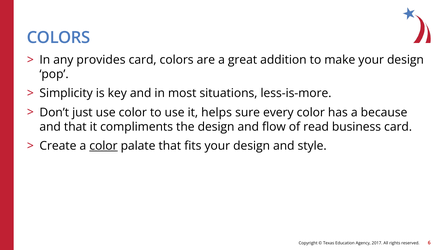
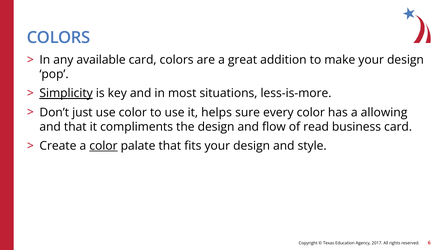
provides: provides -> available
Simplicity underline: none -> present
because: because -> allowing
